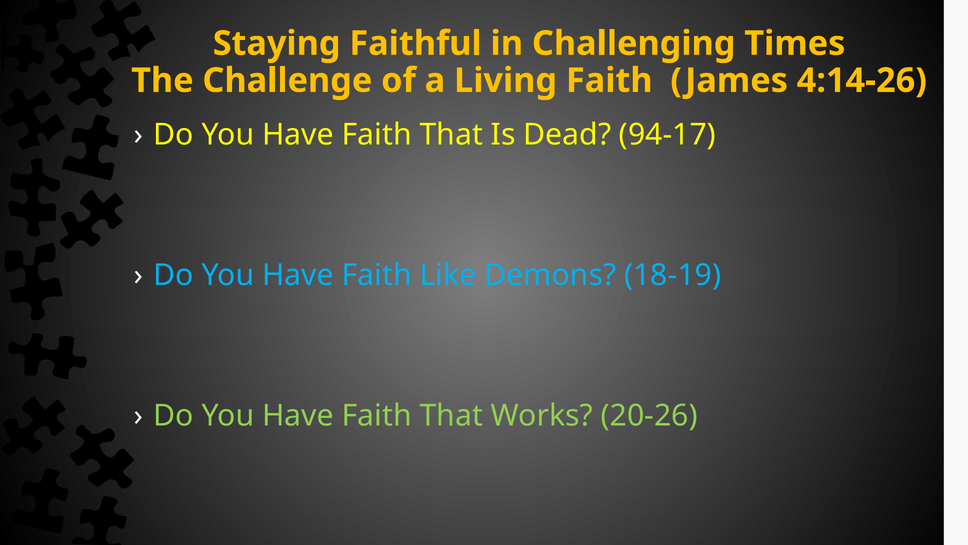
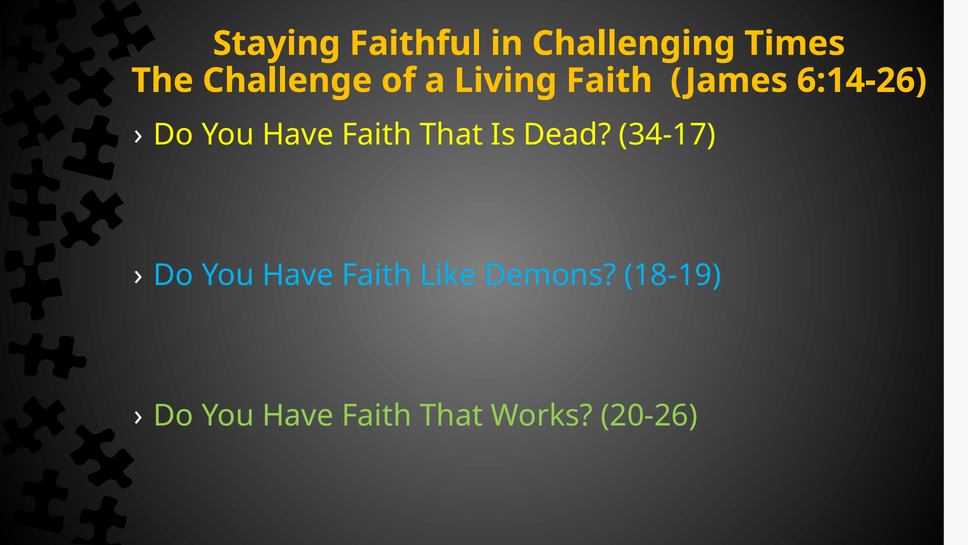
4:14-26: 4:14-26 -> 6:14-26
94-17: 94-17 -> 34-17
